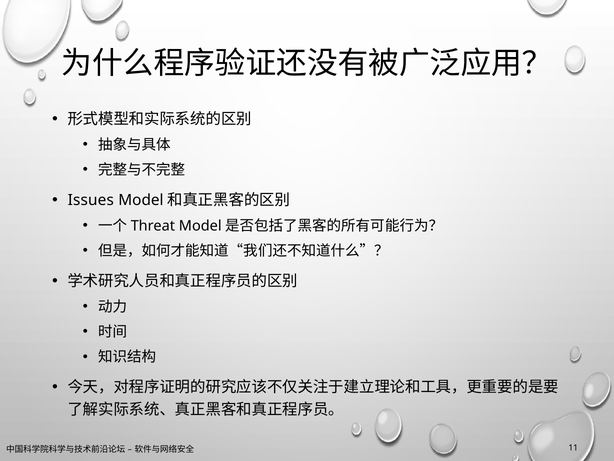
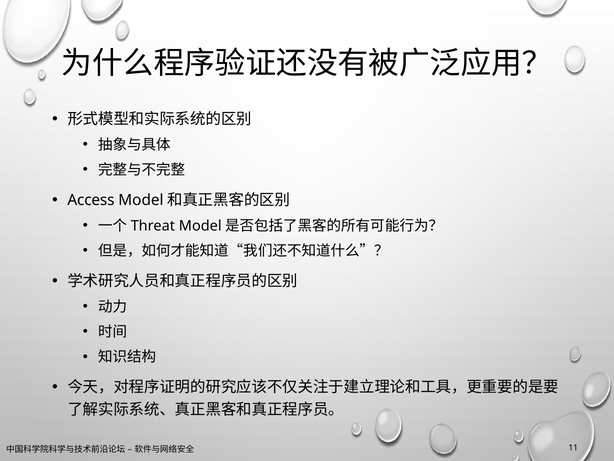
Issues: Issues -> Access
